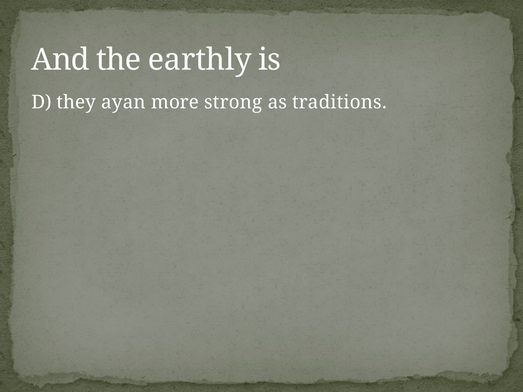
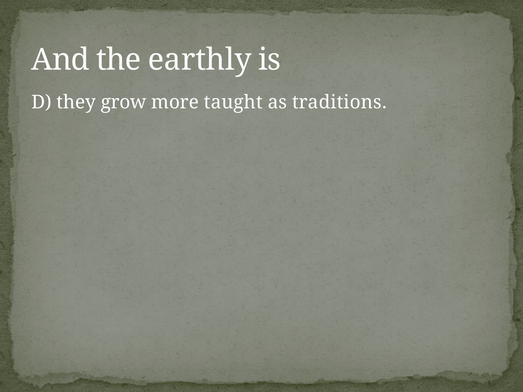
ayan: ayan -> grow
strong: strong -> taught
